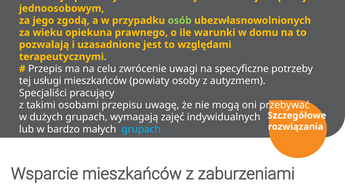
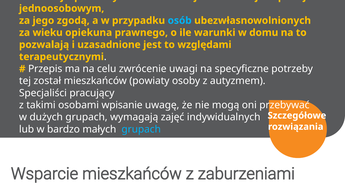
osób colour: light green -> light blue
usługi: usługi -> został
osobami przepisu: przepisu -> wpisanie
